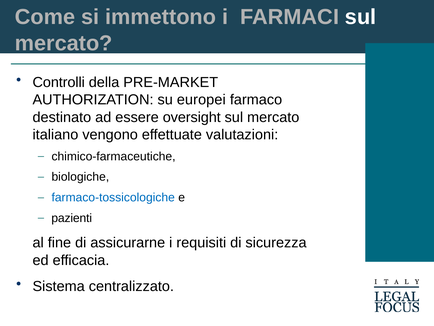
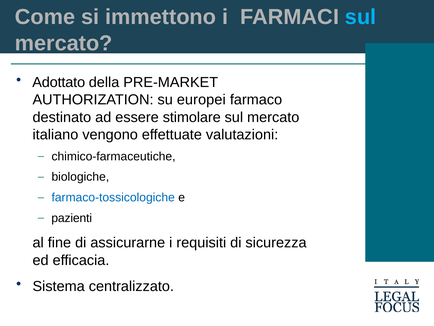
sul at (361, 17) colour: white -> light blue
Controlli: Controlli -> Adottato
oversight: oversight -> stimolare
